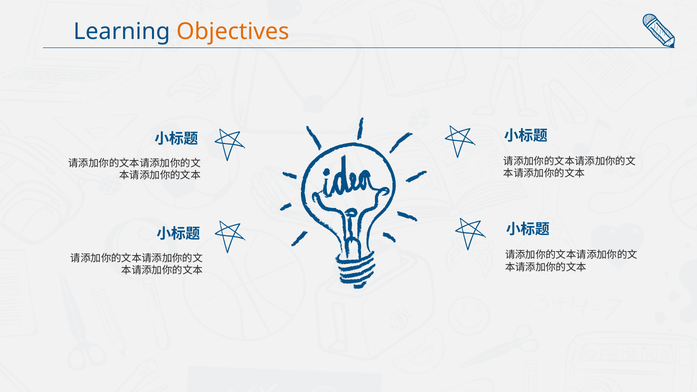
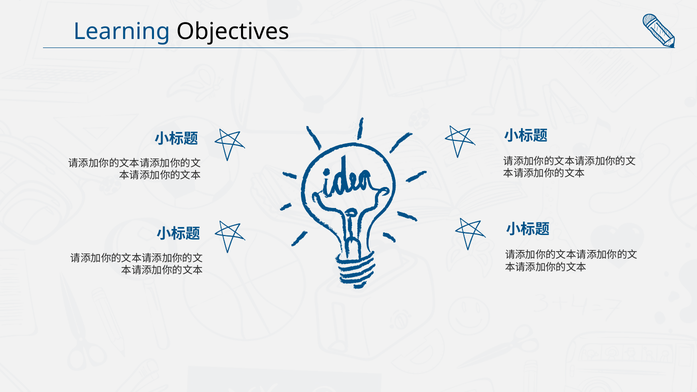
Objectives colour: orange -> black
